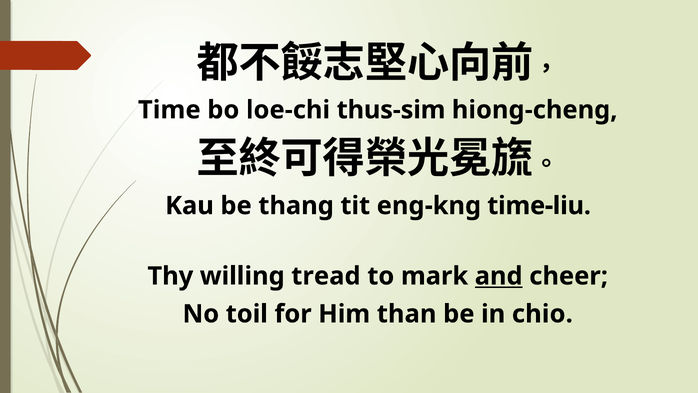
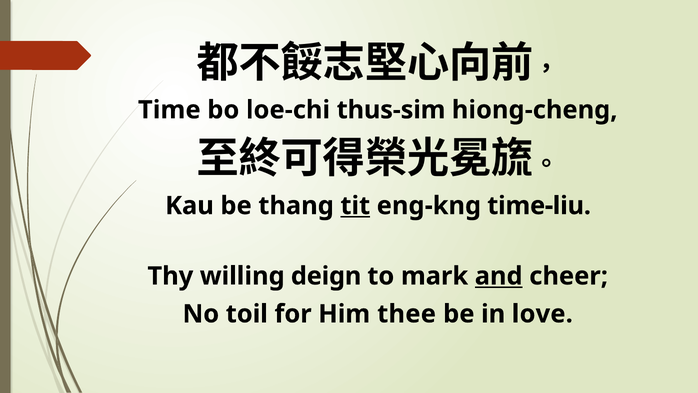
tit underline: none -> present
tread: tread -> deign
than: than -> thee
chio: chio -> love
